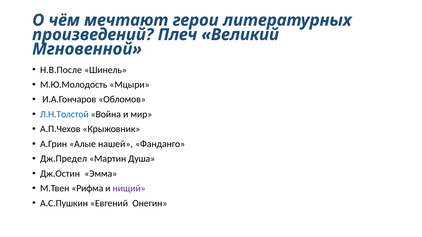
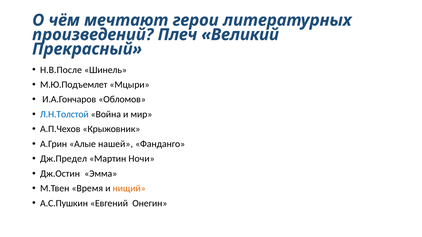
Мгновенной: Мгновенной -> Прекрасный
М.Ю.Молодость: М.Ю.Молодость -> М.Ю.Подъемлет
Душа: Душа -> Ночи
Рифма: Рифма -> Время
нищий colour: purple -> orange
